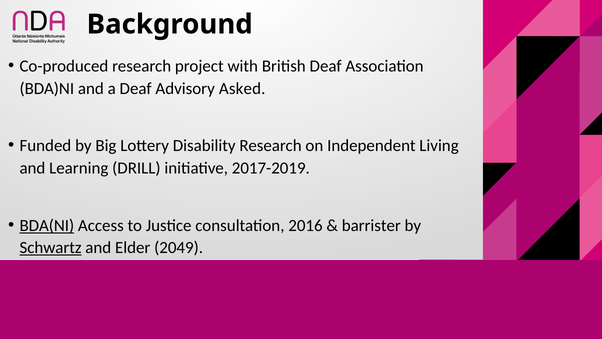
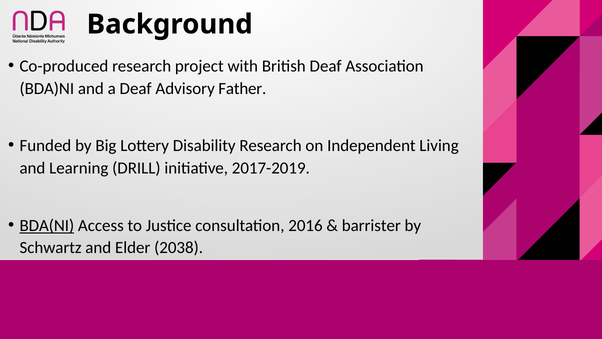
Asked: Asked -> Father
Schwartz underline: present -> none
2049: 2049 -> 2038
